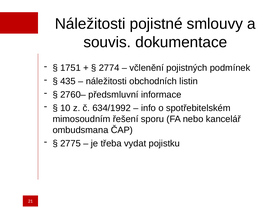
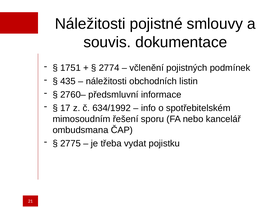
10: 10 -> 17
